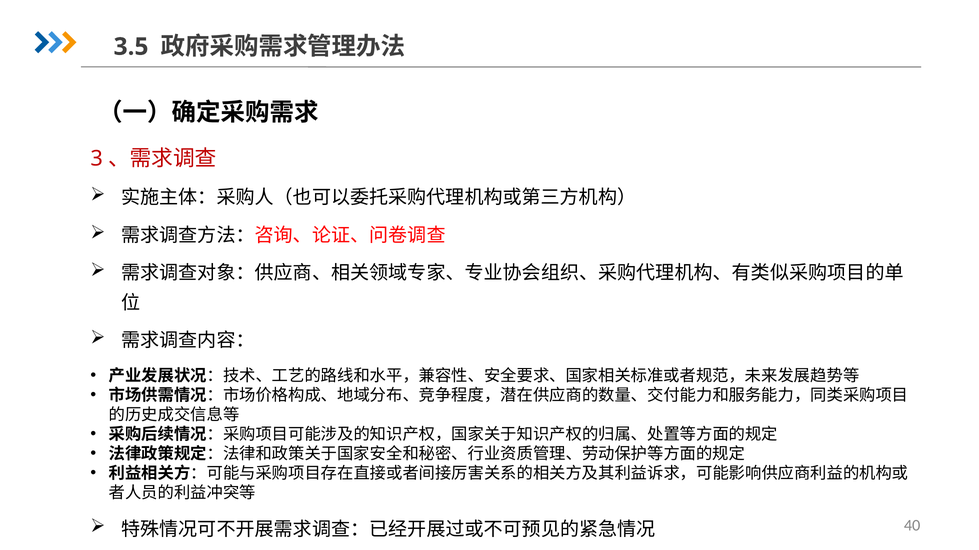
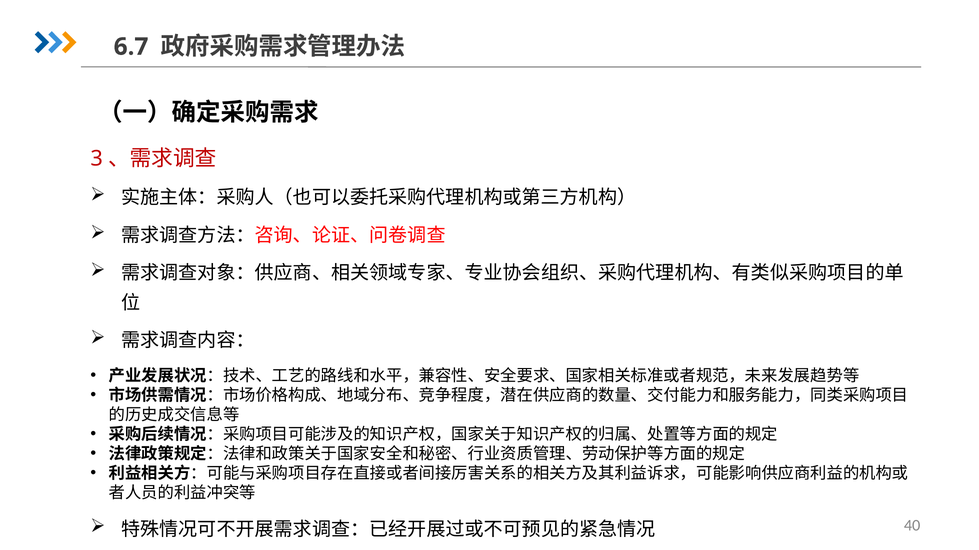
3.5: 3.5 -> 6.7
